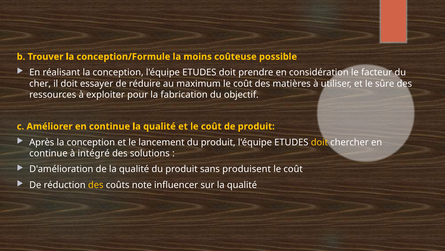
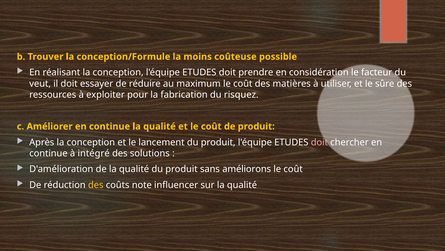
cher: cher -> veut
objectif: objectif -> risquez
doit at (319, 142) colour: yellow -> pink
produisent: produisent -> améliorons
